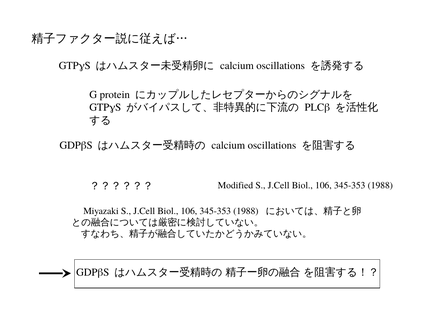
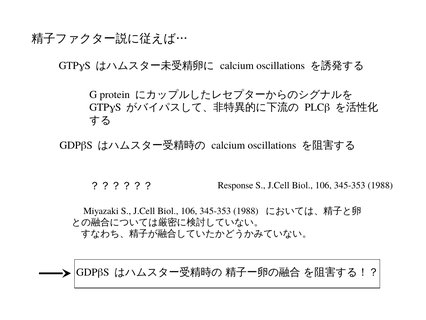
Modified: Modified -> Response
